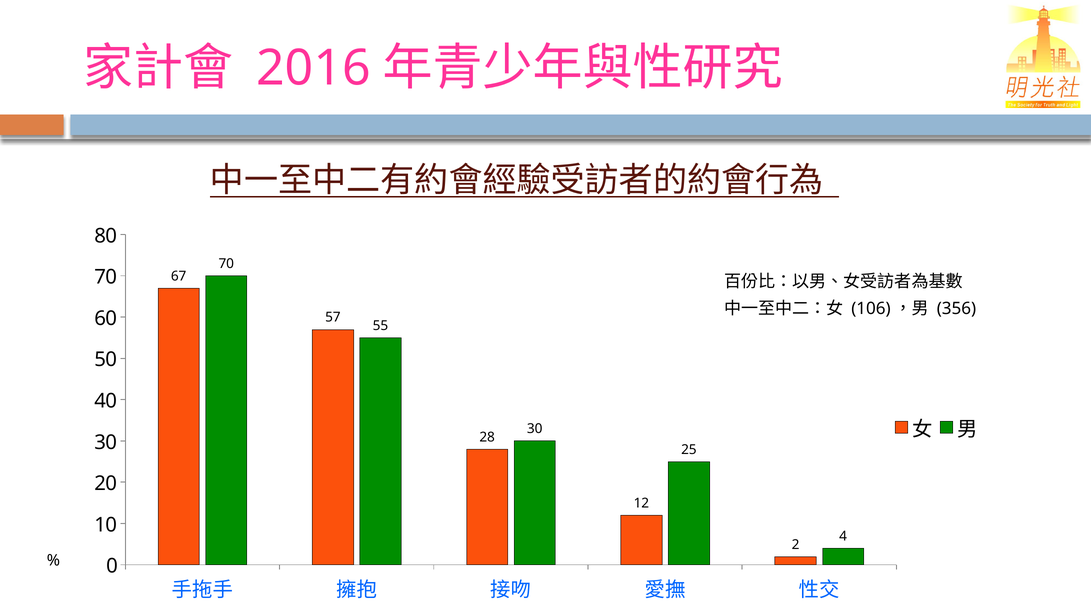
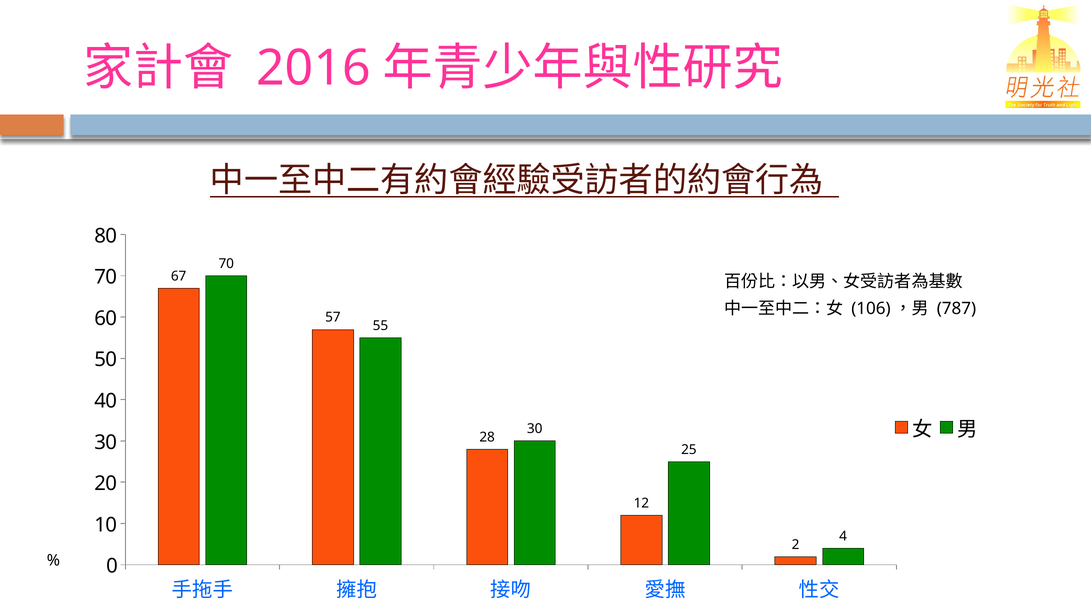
356: 356 -> 787
